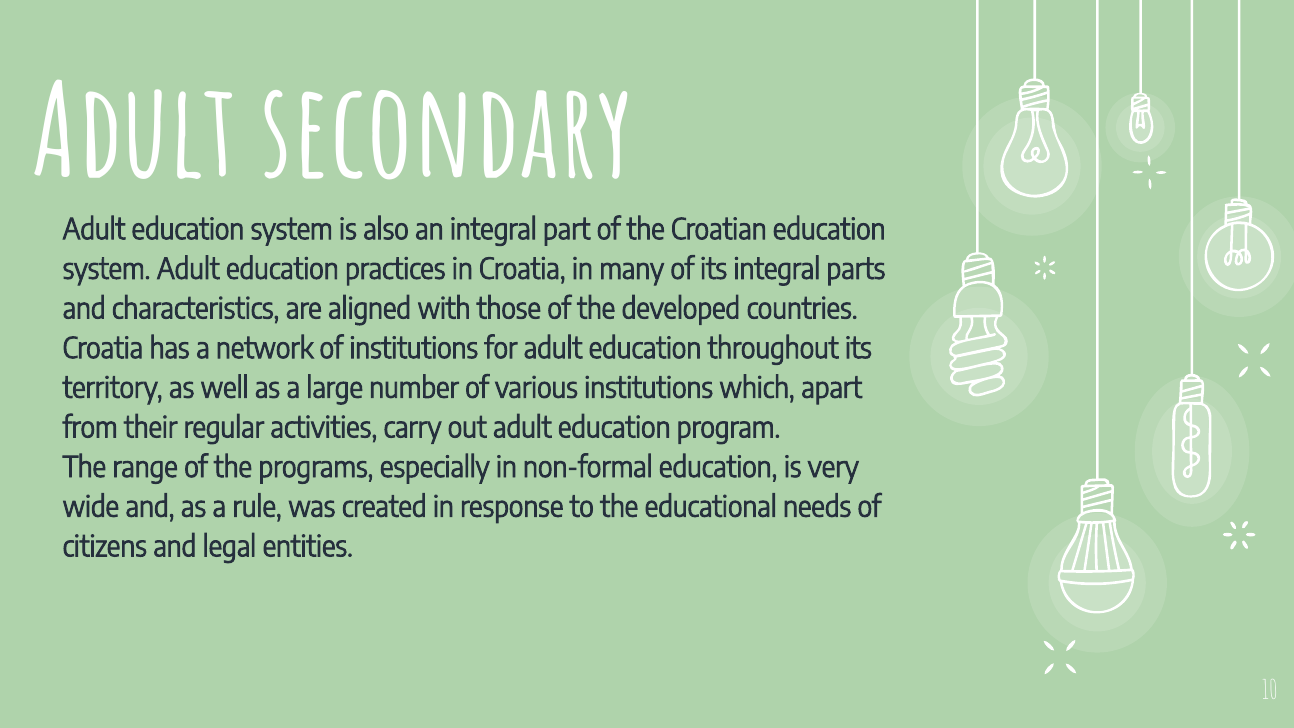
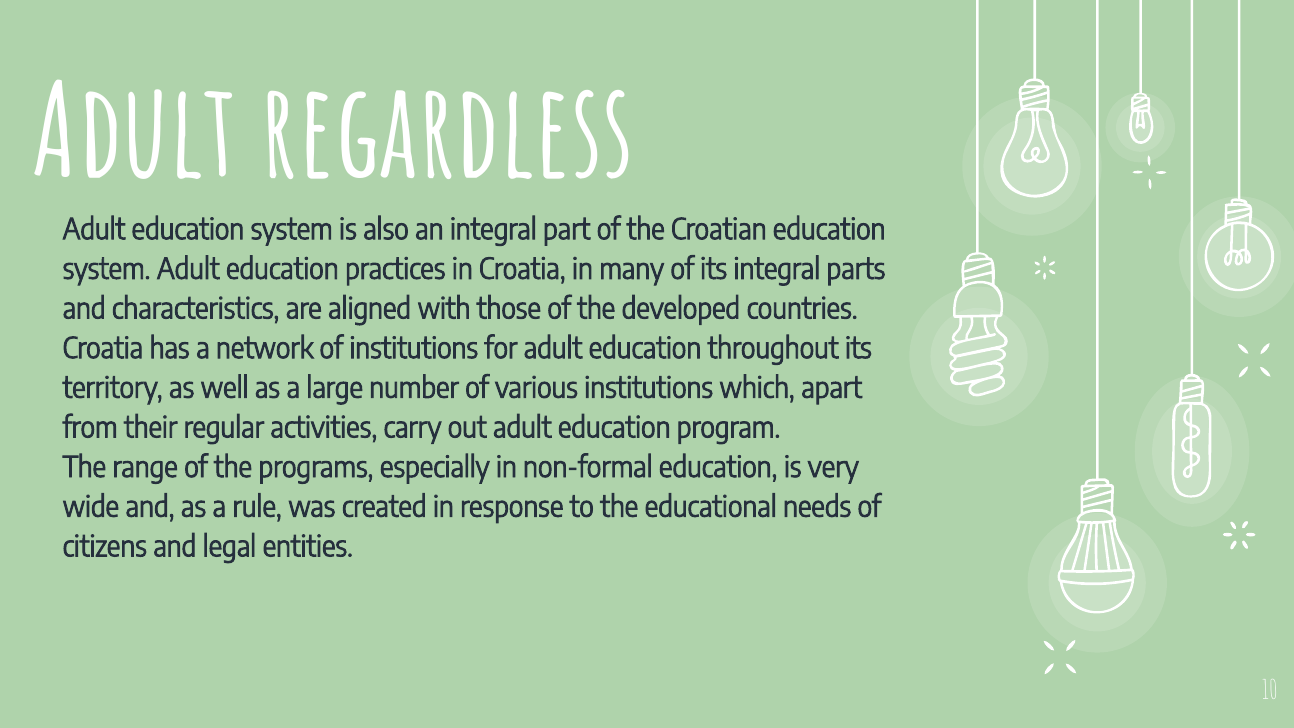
secondary: secondary -> regardless
